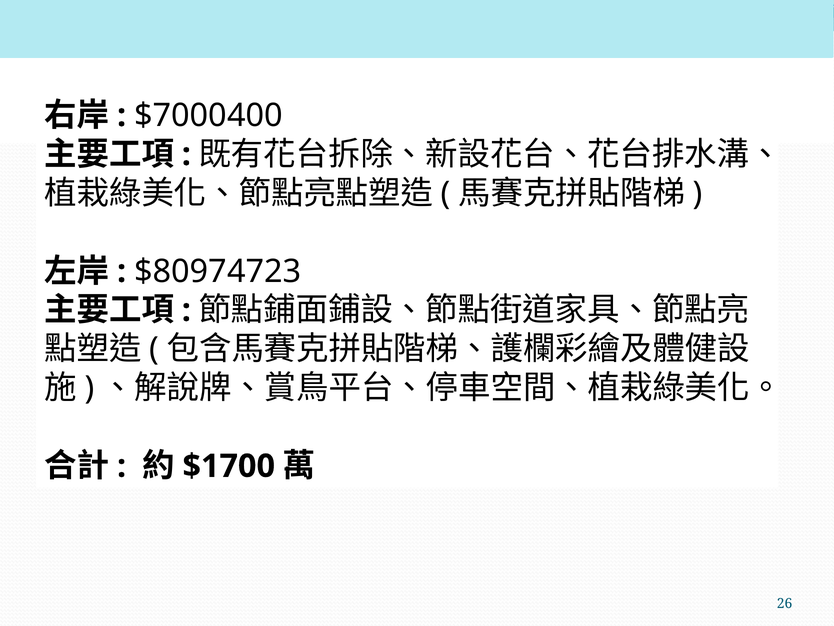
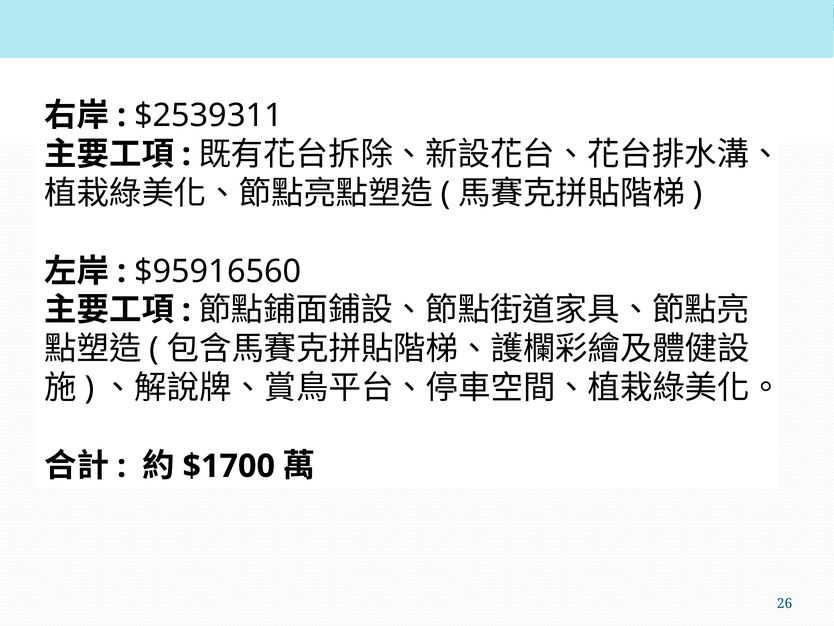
$7000400: $7000400 -> $2539311
$80974723: $80974723 -> $95916560
